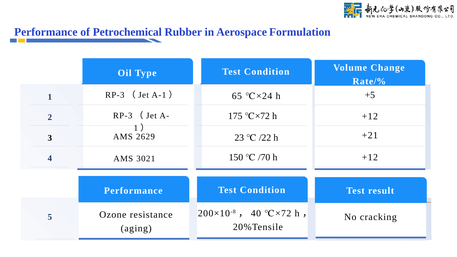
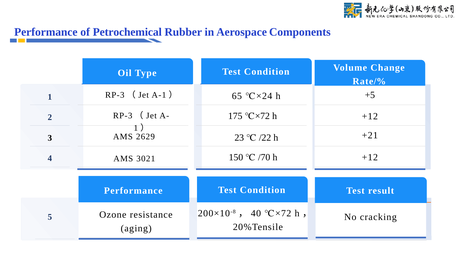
Formulation: Formulation -> Components
